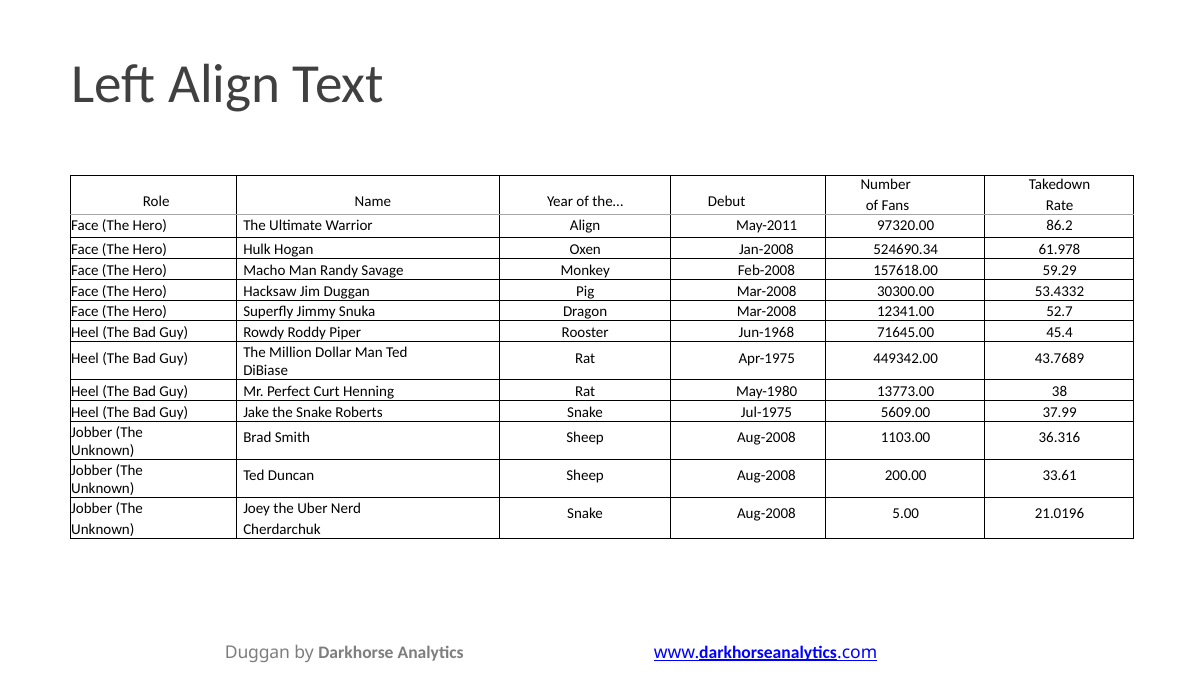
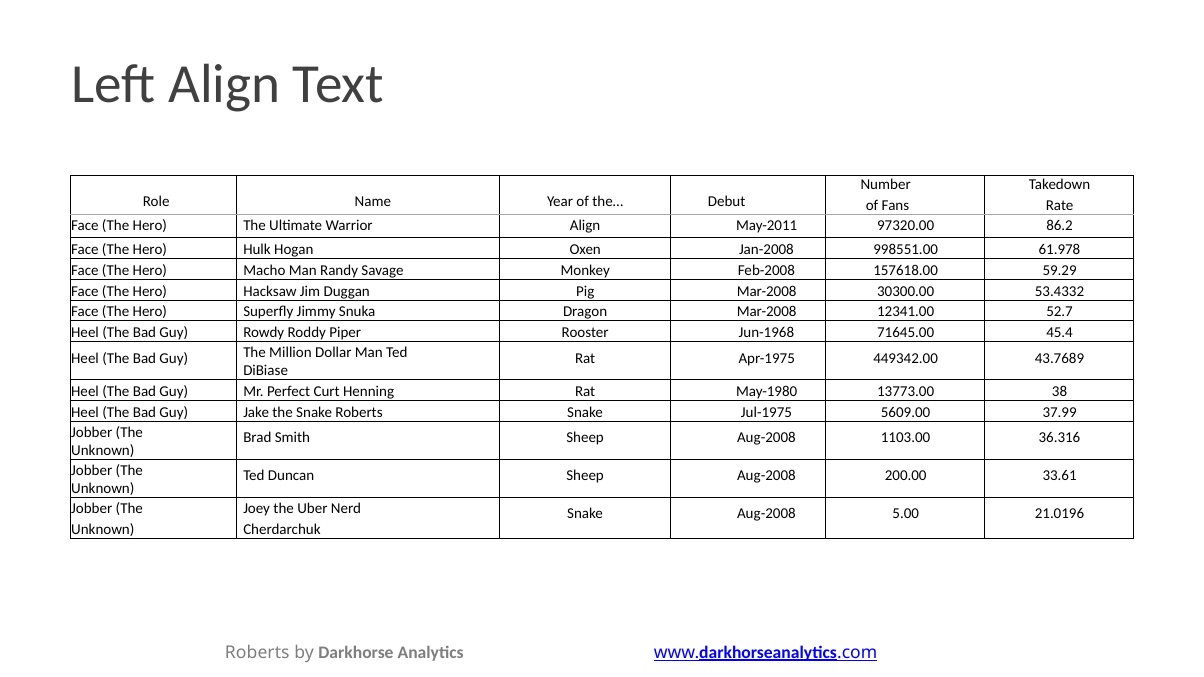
524690.34: 524690.34 -> 998551.00
Duggan at (257, 653): Duggan -> Roberts
